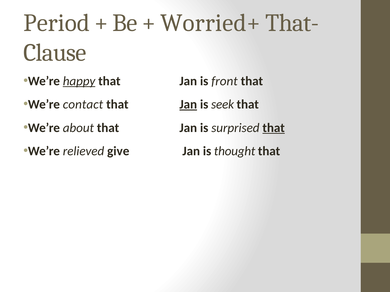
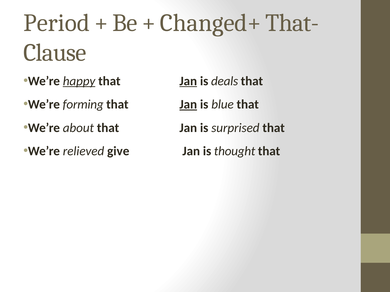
Worried+: Worried+ -> Changed+
Jan at (188, 81) underline: none -> present
front: front -> deals
contact: contact -> forming
seek: seek -> blue
that at (274, 128) underline: present -> none
